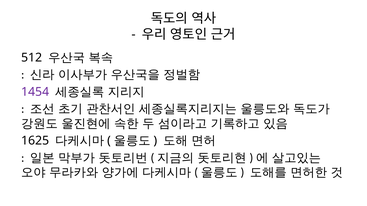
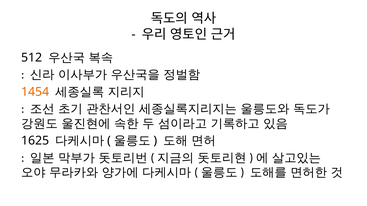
1454 colour: purple -> orange
